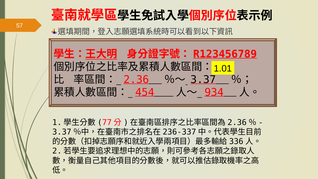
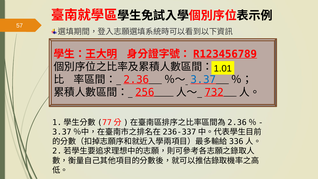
3.37 colour: black -> blue
454: 454 -> 256
934: 934 -> 732
